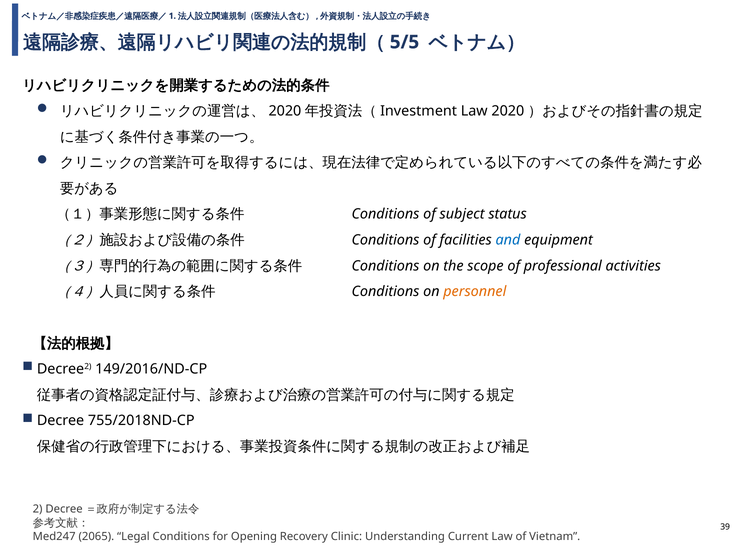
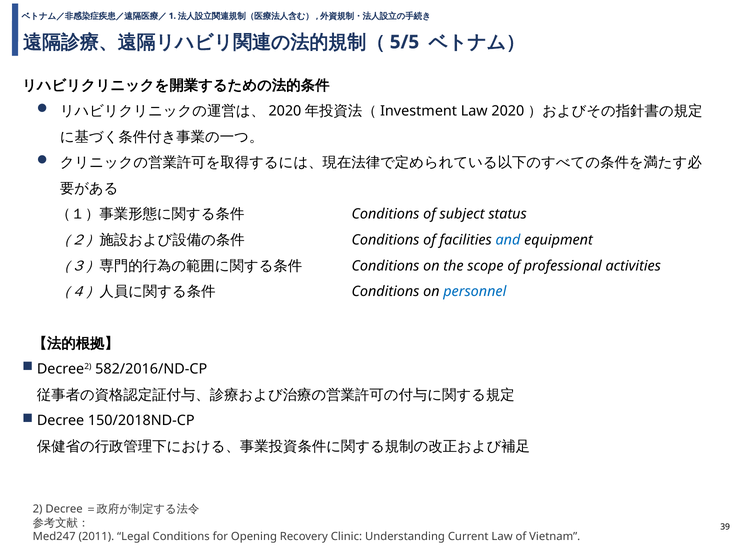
personnel colour: orange -> blue
149/2016/ND-CP: 149/2016/ND-CP -> 582/2016/ND-CP
755/2018ND-CP: 755/2018ND-CP -> 150/2018ND-CP
2065: 2065 -> 2011
